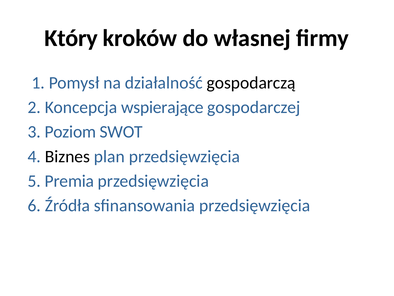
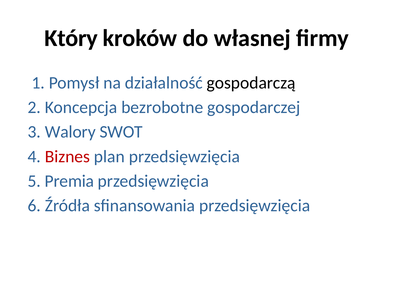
wspierające: wspierające -> bezrobotne
Poziom: Poziom -> Walory
Biznes colour: black -> red
